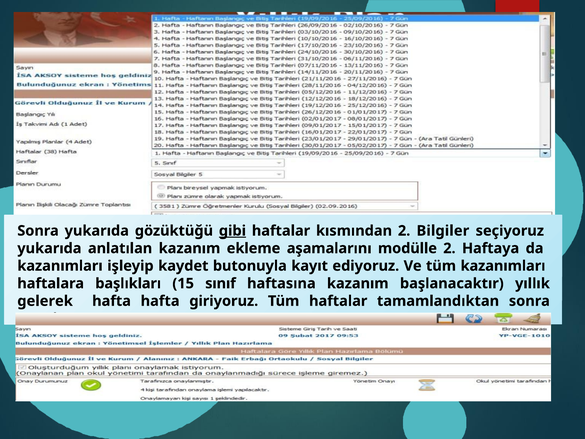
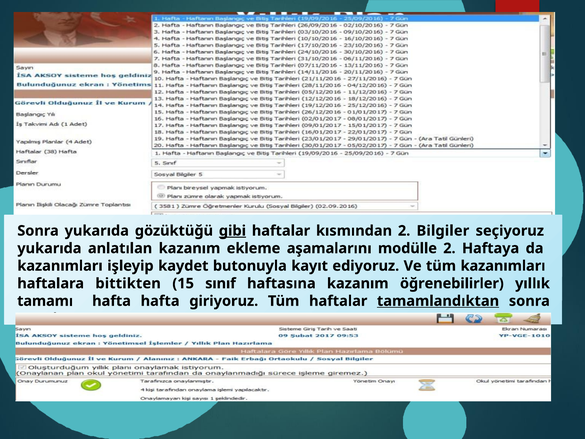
başlıkları: başlıkları -> bittikten
başlanacaktır: başlanacaktır -> öğrenebilirler
gelerek: gelerek -> tamamı
tamamlandıktan underline: none -> present
